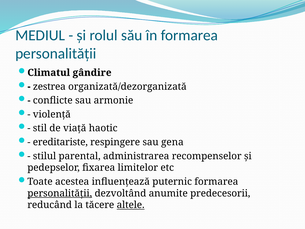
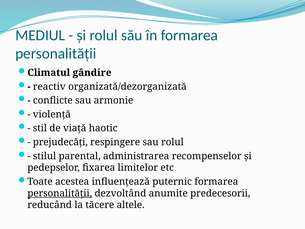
zestrea: zestrea -> reactiv
ereditariste: ereditariste -> prejudecăți
sau gena: gena -> rolul
altele underline: present -> none
